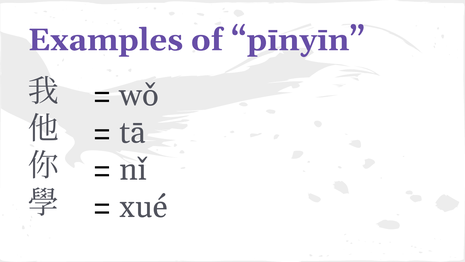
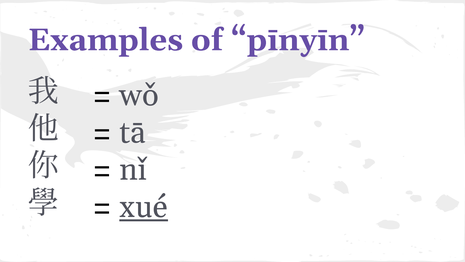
xué underline: none -> present
